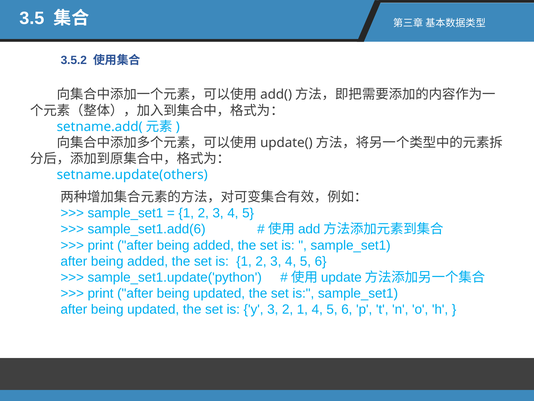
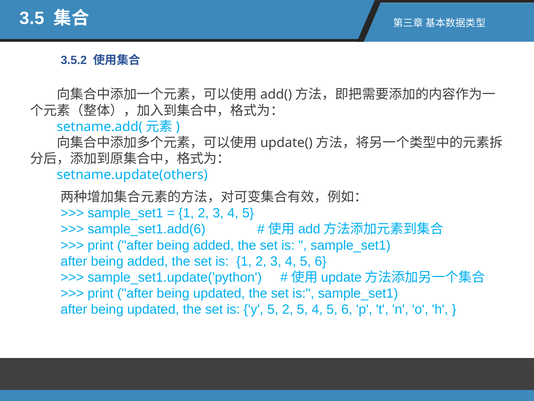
y 3: 3 -> 5
2 1: 1 -> 5
